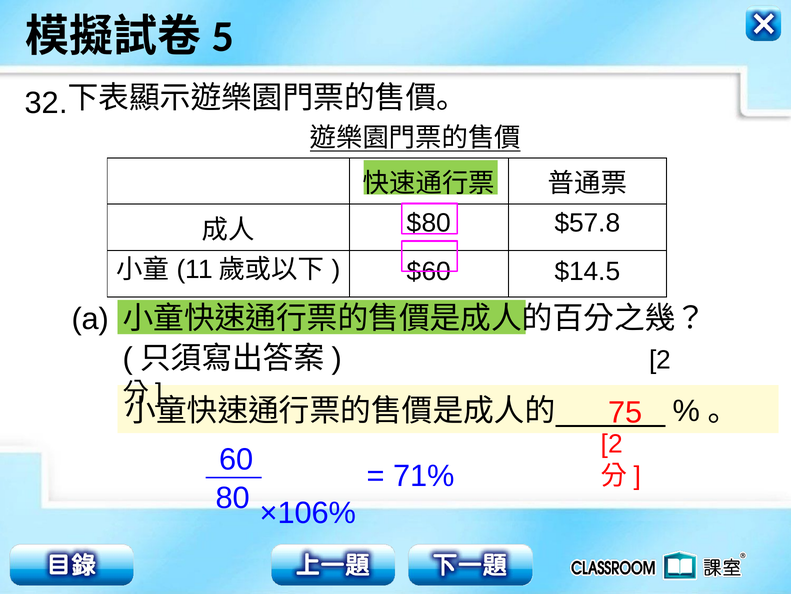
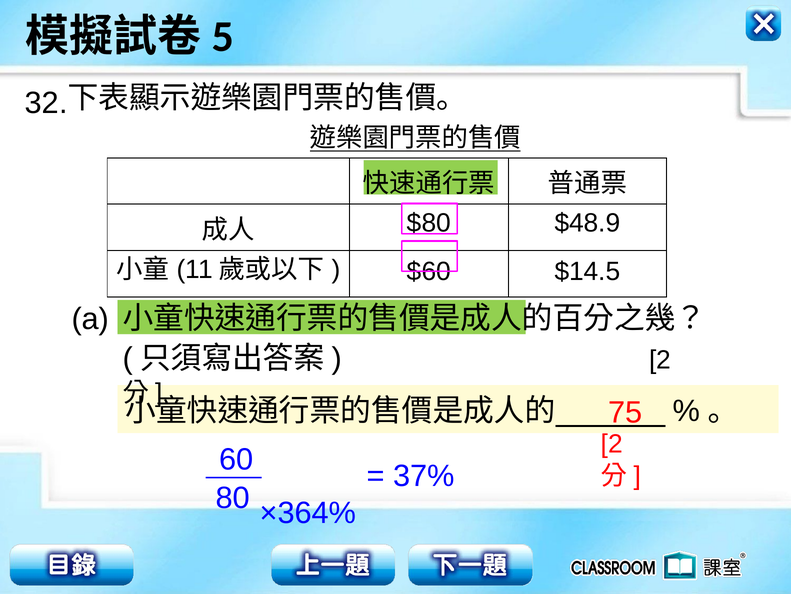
$57.8: $57.8 -> $48.9
71%: 71% -> 37%
×106%: ×106% -> ×364%
